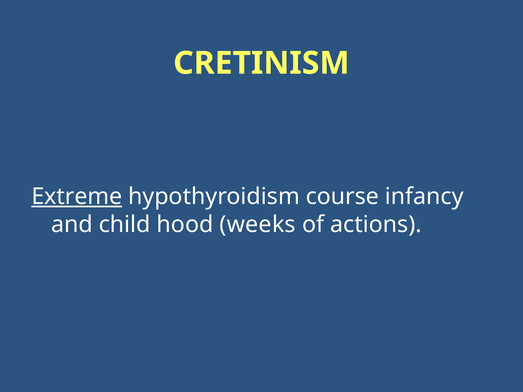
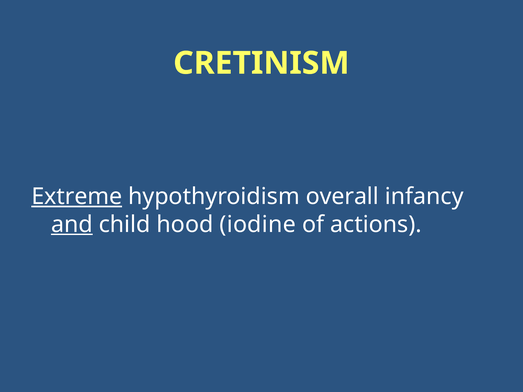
course: course -> overall
and underline: none -> present
weeks: weeks -> iodine
